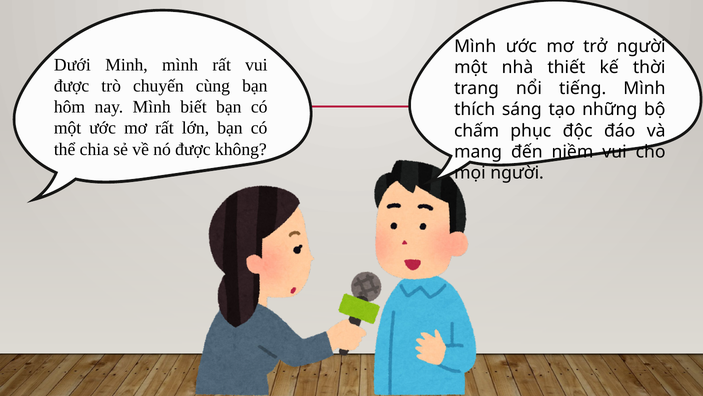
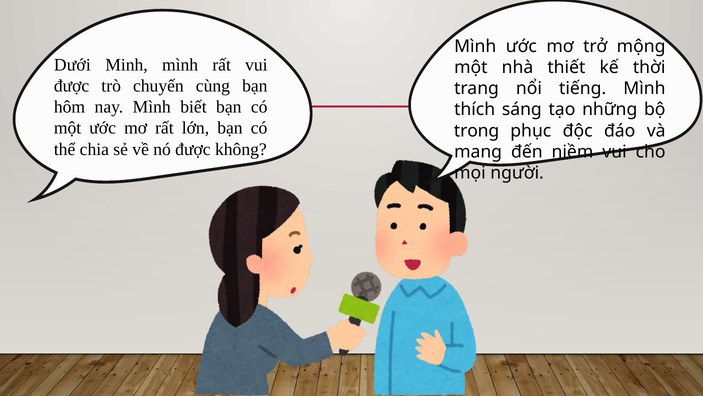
trở người: người -> mộng
chấm: chấm -> trong
